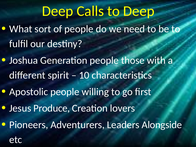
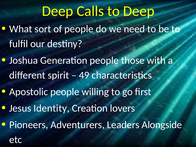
10: 10 -> 49
Produce: Produce -> Identity
